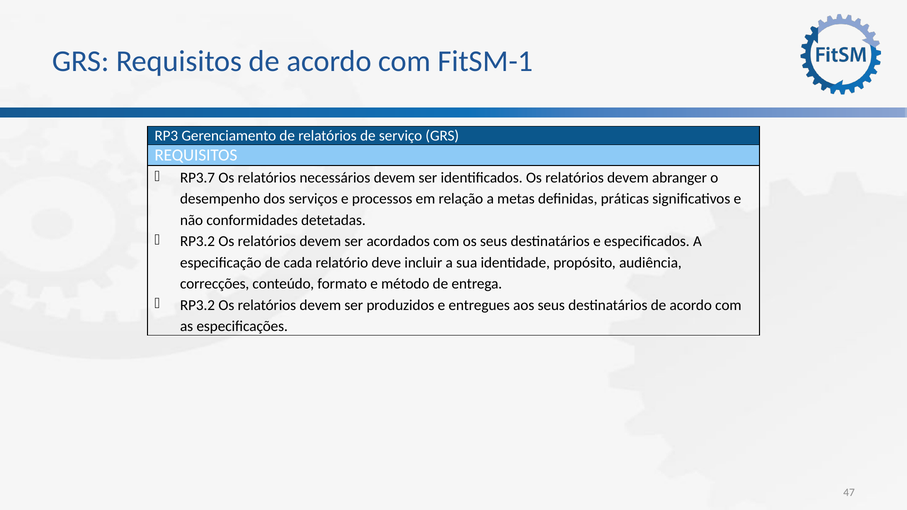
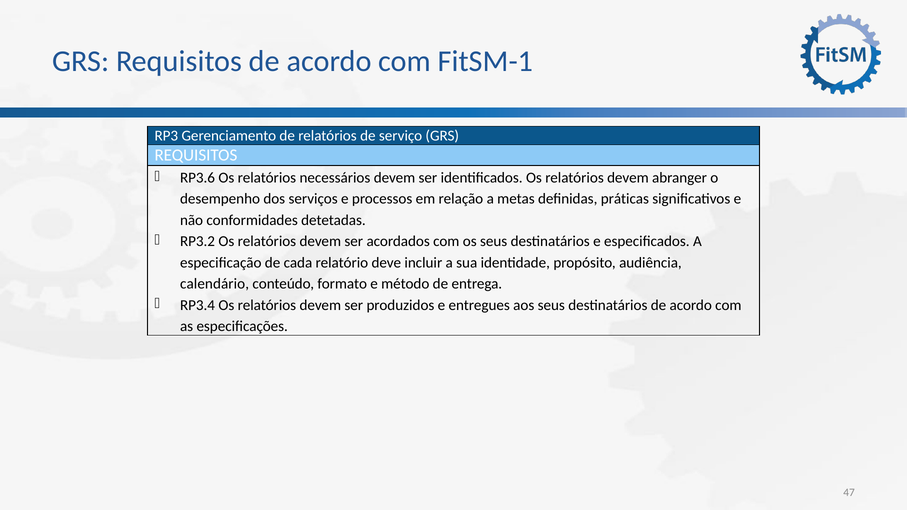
RP3.7: RP3.7 -> RP3.6
correcções: correcções -> calendário
RP3.2 at (198, 305): RP3.2 -> RP3.4
